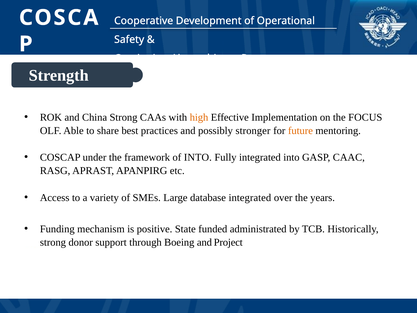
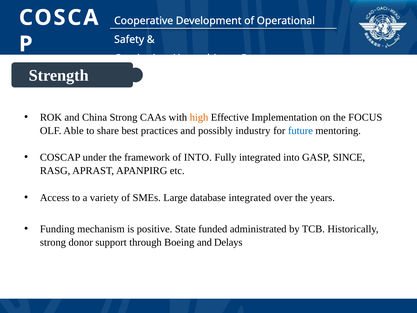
stronger: stronger -> industry
future colour: orange -> blue
CAAC: CAAC -> SINCE
Project: Project -> Delays
